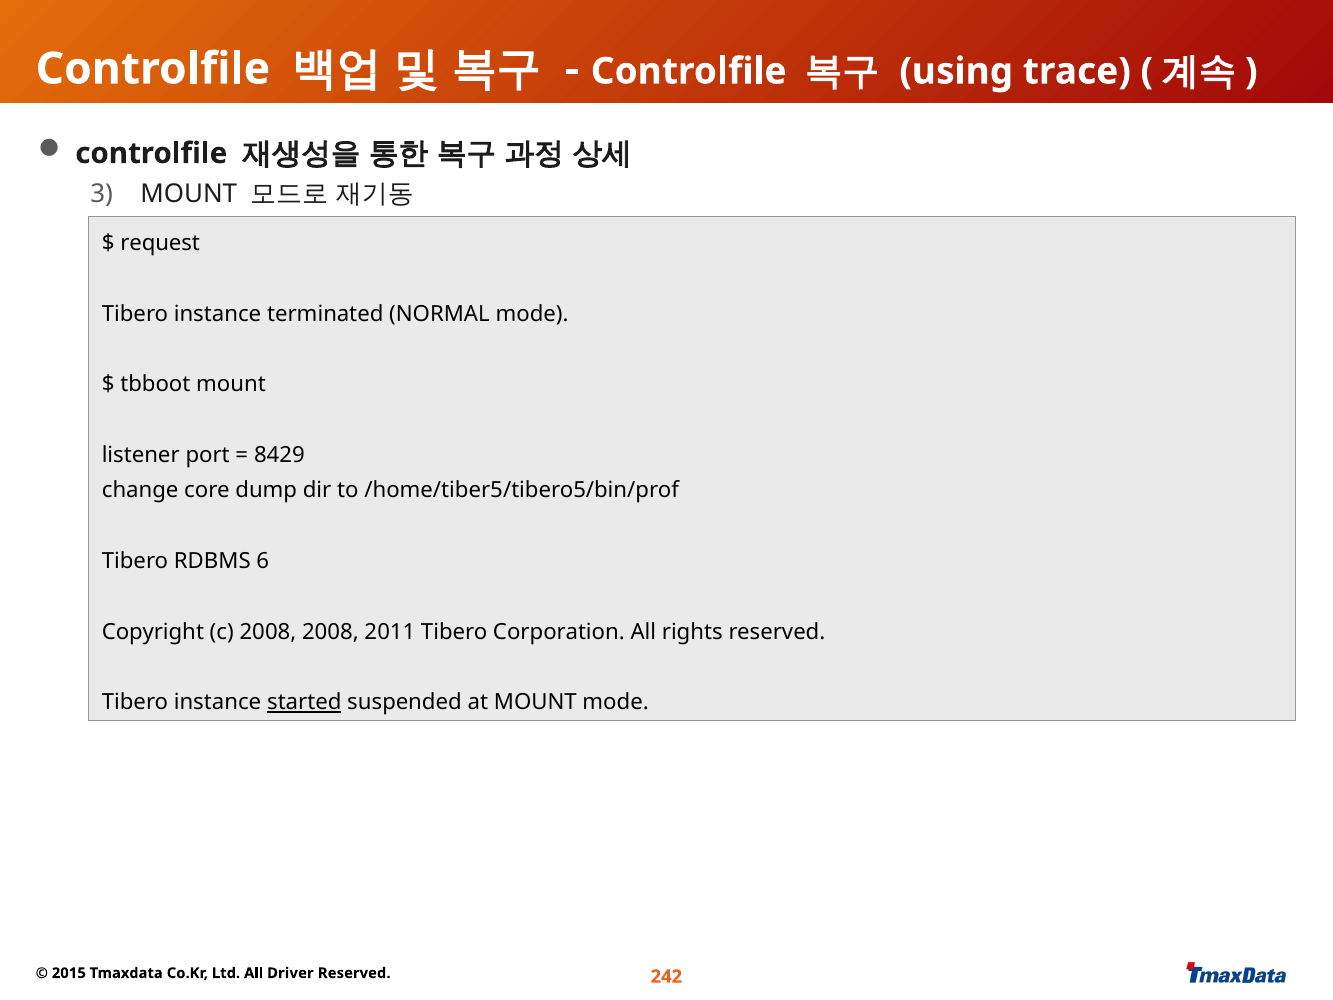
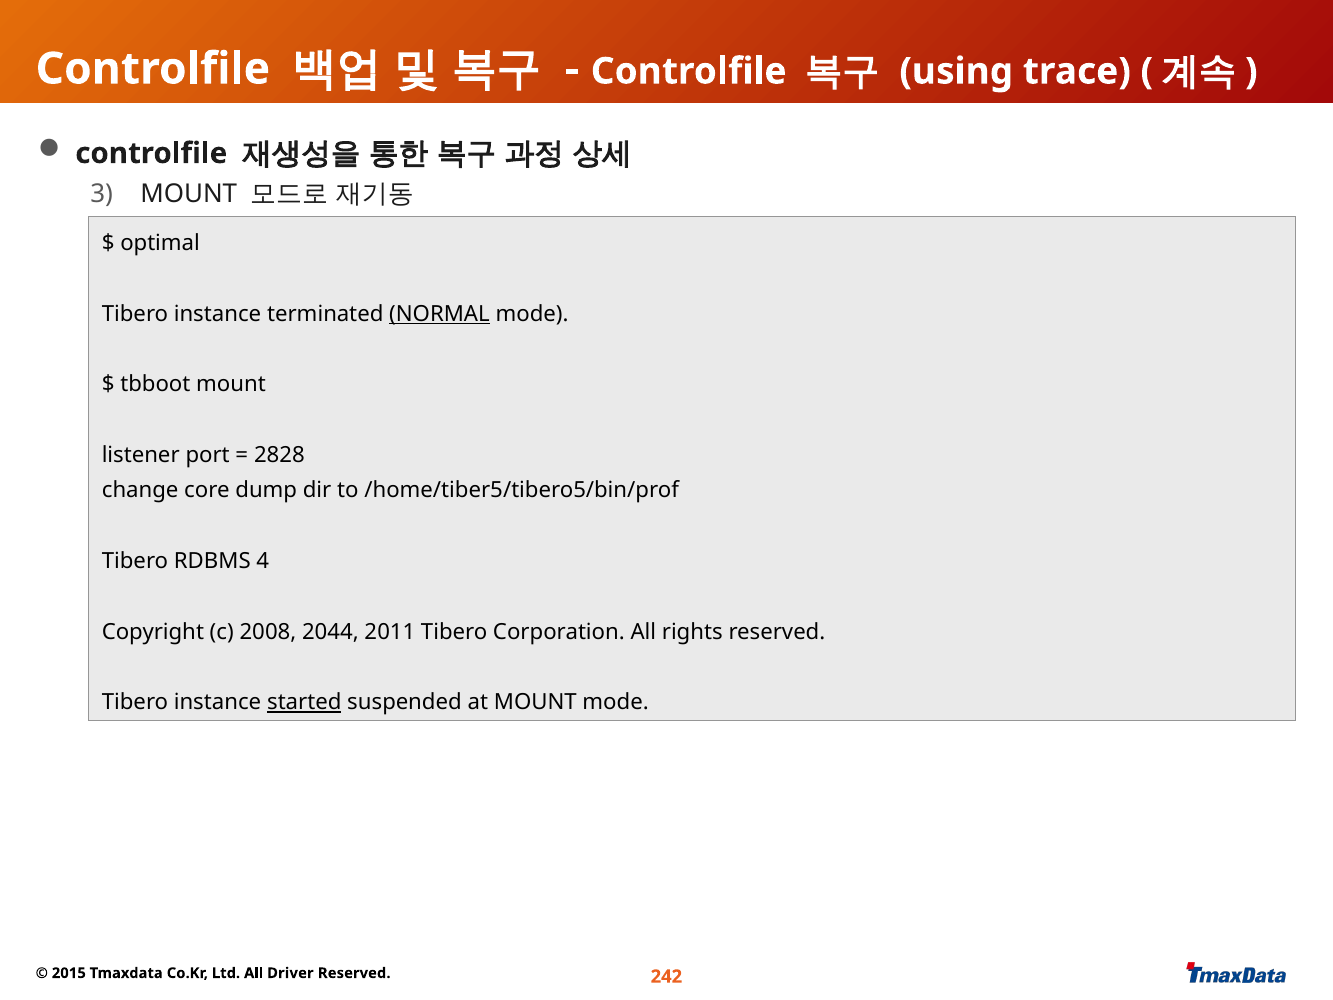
request: request -> optimal
NORMAL underline: none -> present
8429: 8429 -> 2828
6: 6 -> 4
2008 2008: 2008 -> 2044
